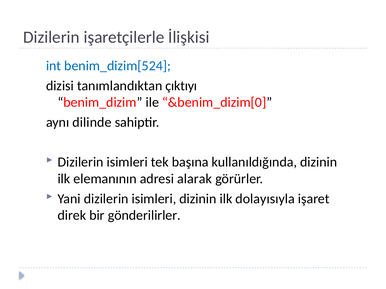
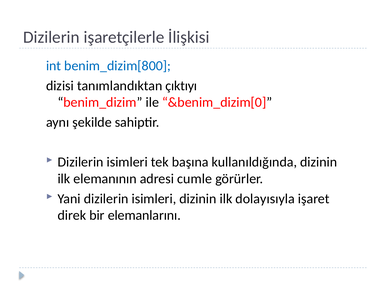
benim_dizim[524: benim_dizim[524 -> benim_dizim[800
dilinde: dilinde -> şekilde
alarak: alarak -> cumle
gönderilirler: gönderilirler -> elemanlarını
